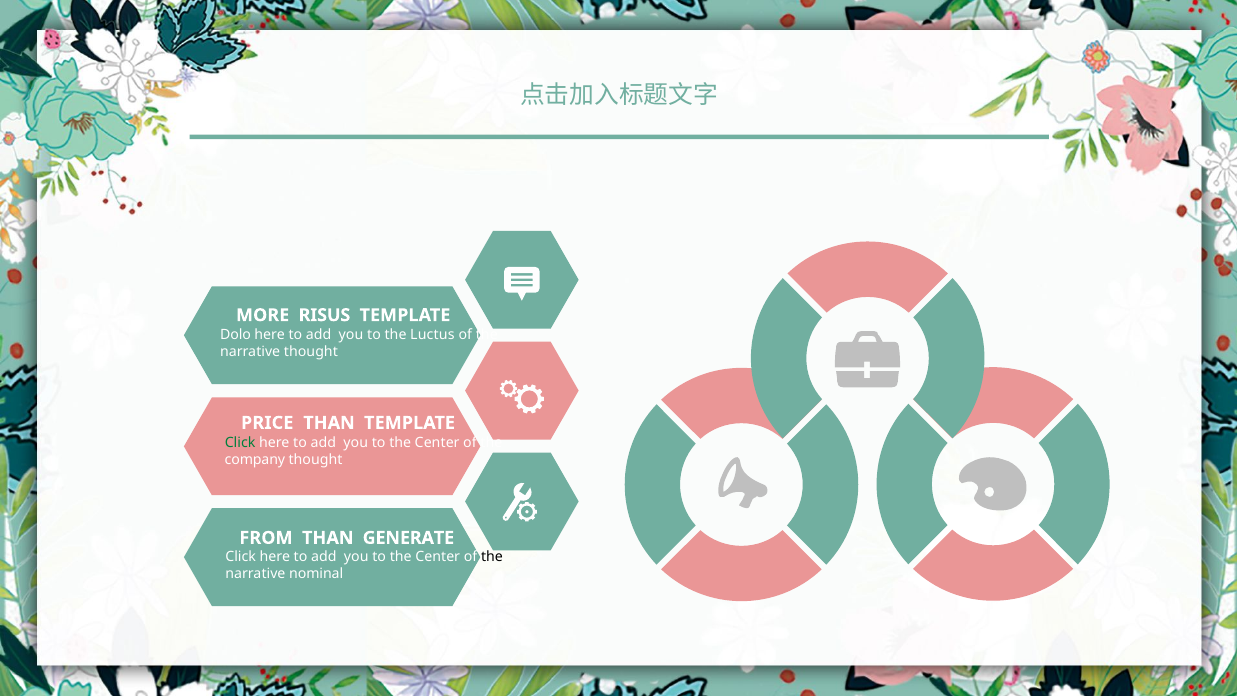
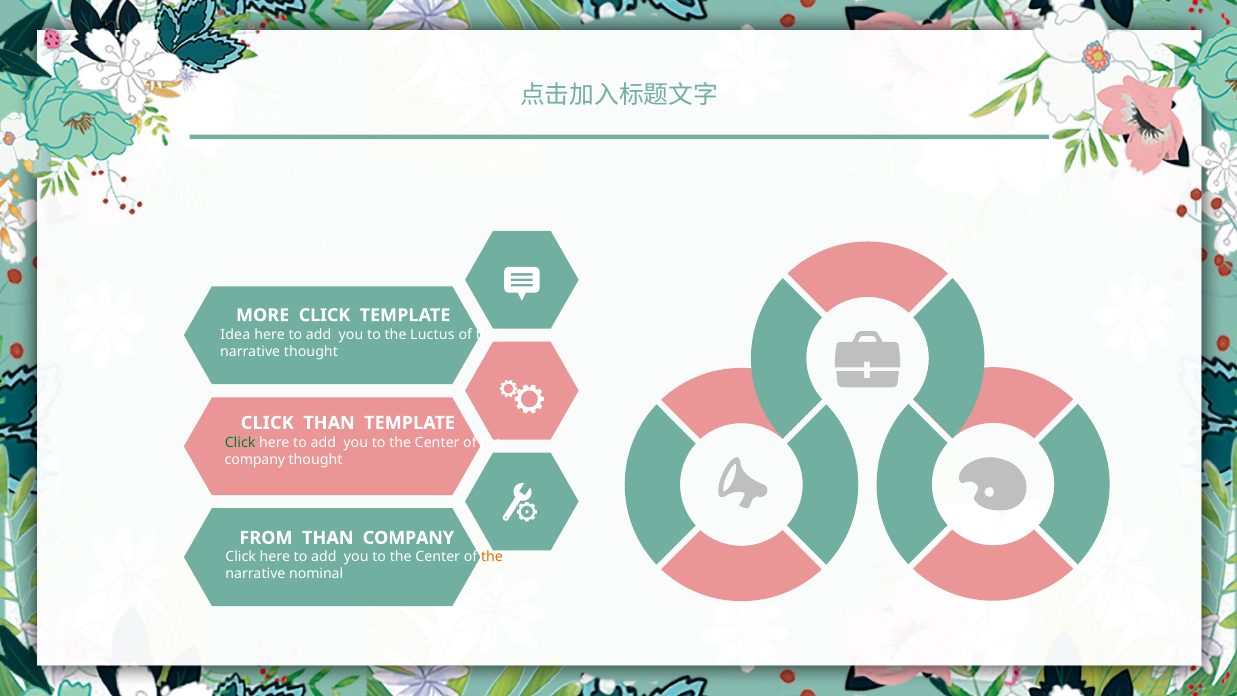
MORE RISUS: RISUS -> CLICK
Dolo: Dolo -> Idea
PRICE at (267, 423): PRICE -> CLICK
THAN GENERATE: GENERATE -> COMPANY
the at (492, 557) colour: black -> orange
